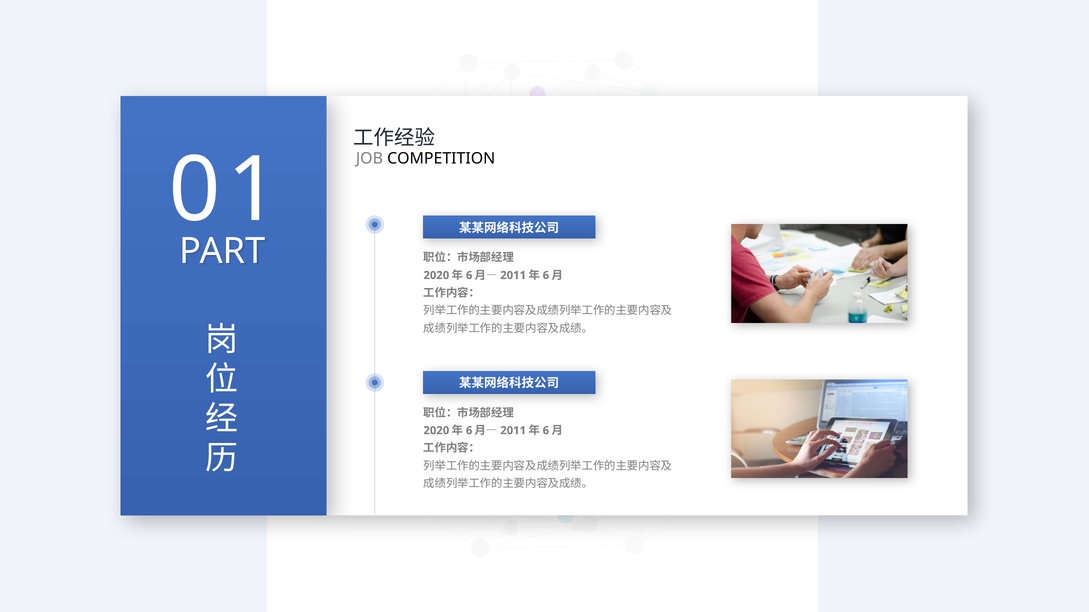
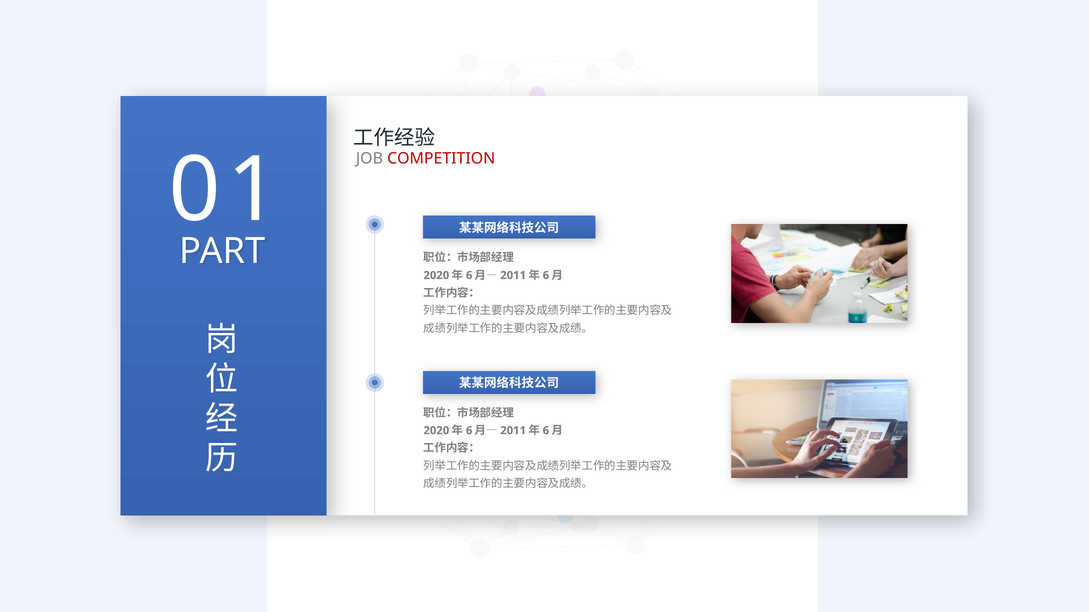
COMPETITION colour: black -> red
